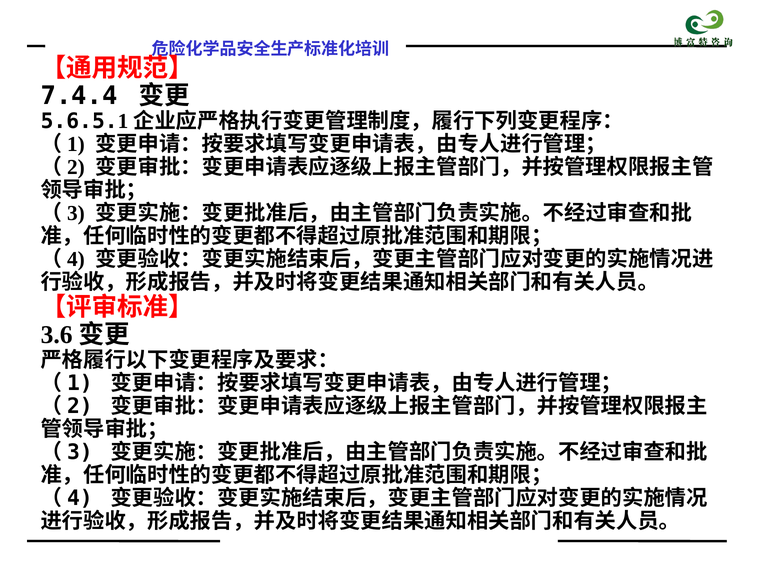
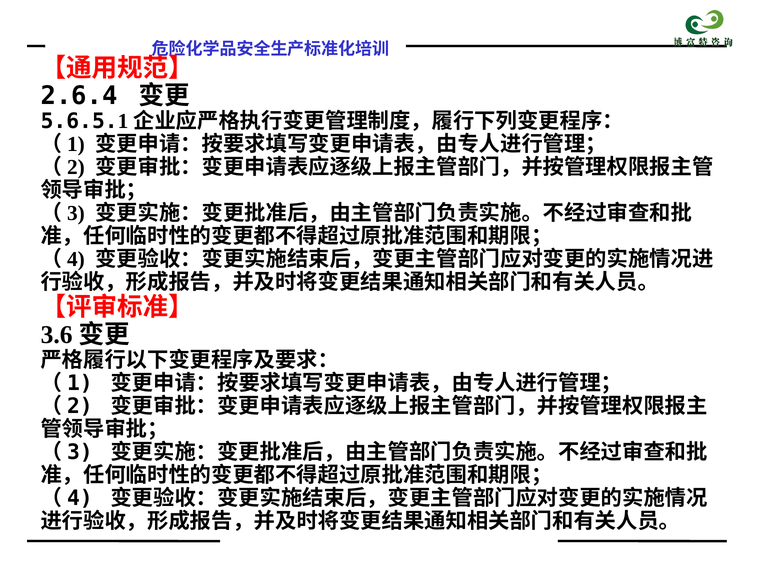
7.4.4: 7.4.4 -> 2.6.4
